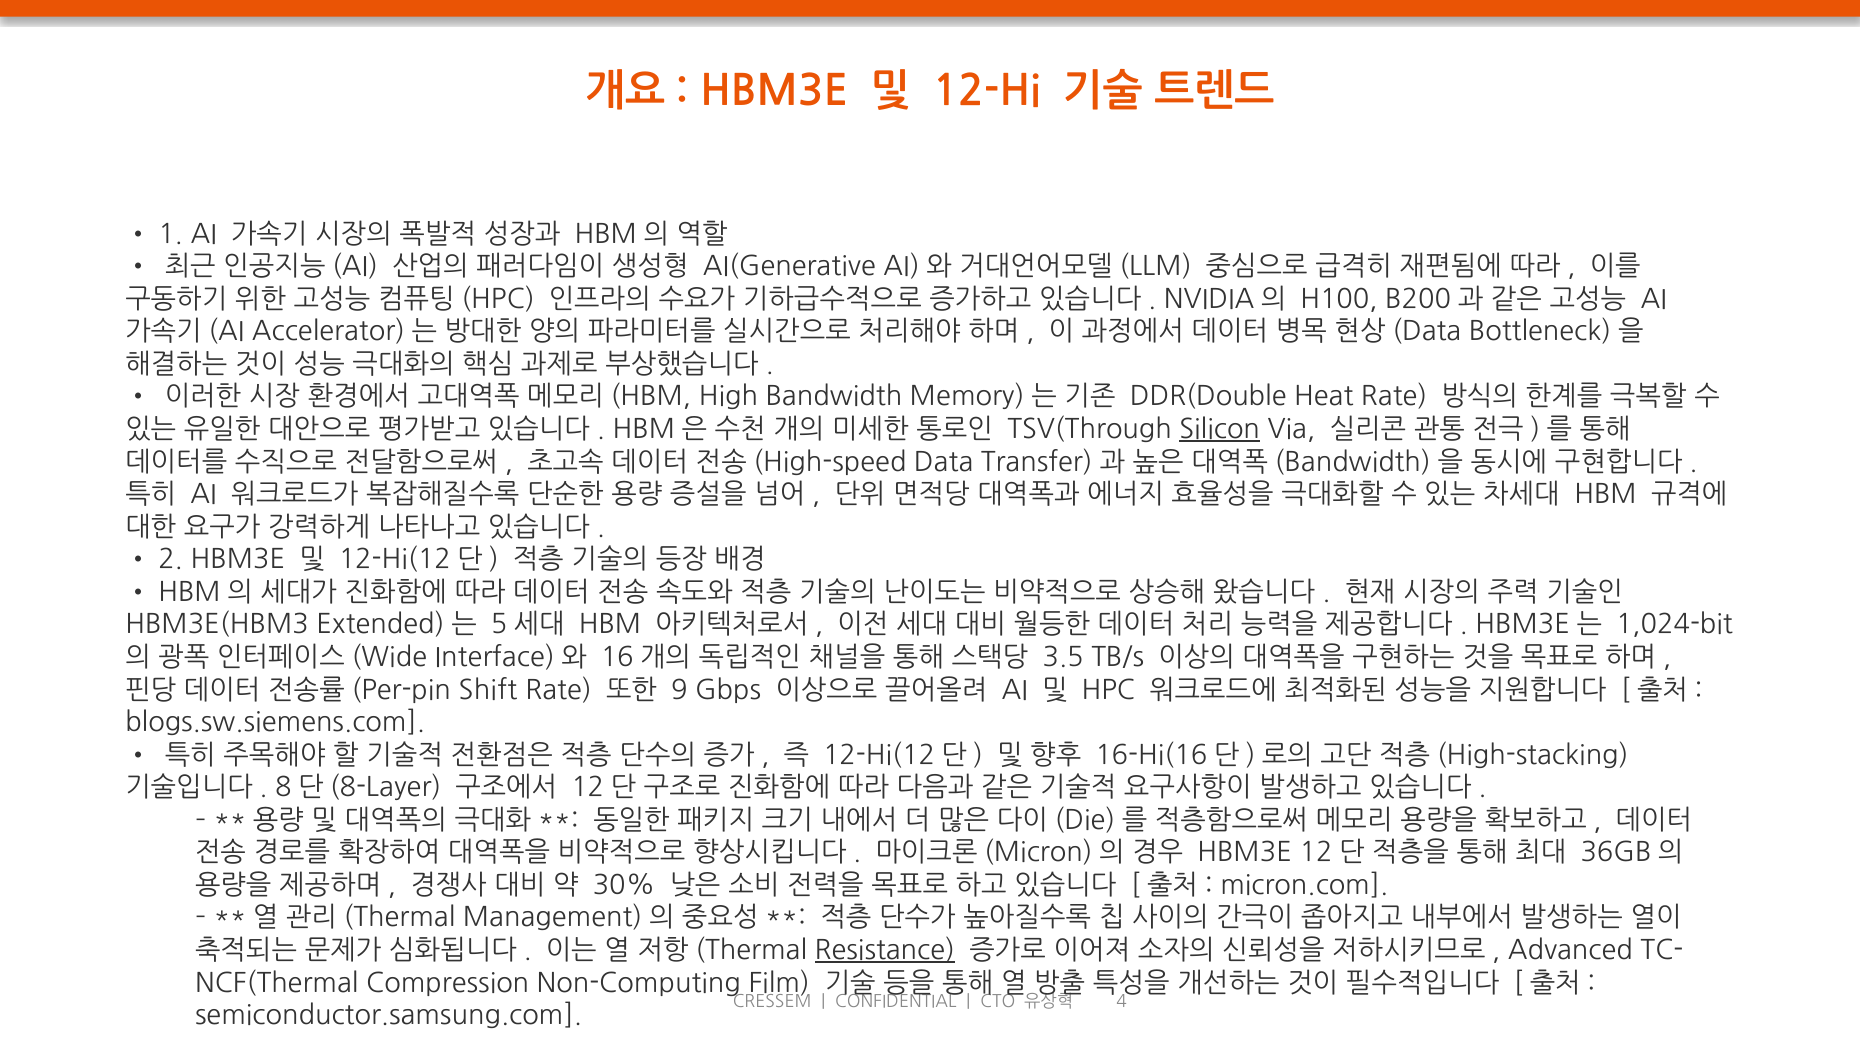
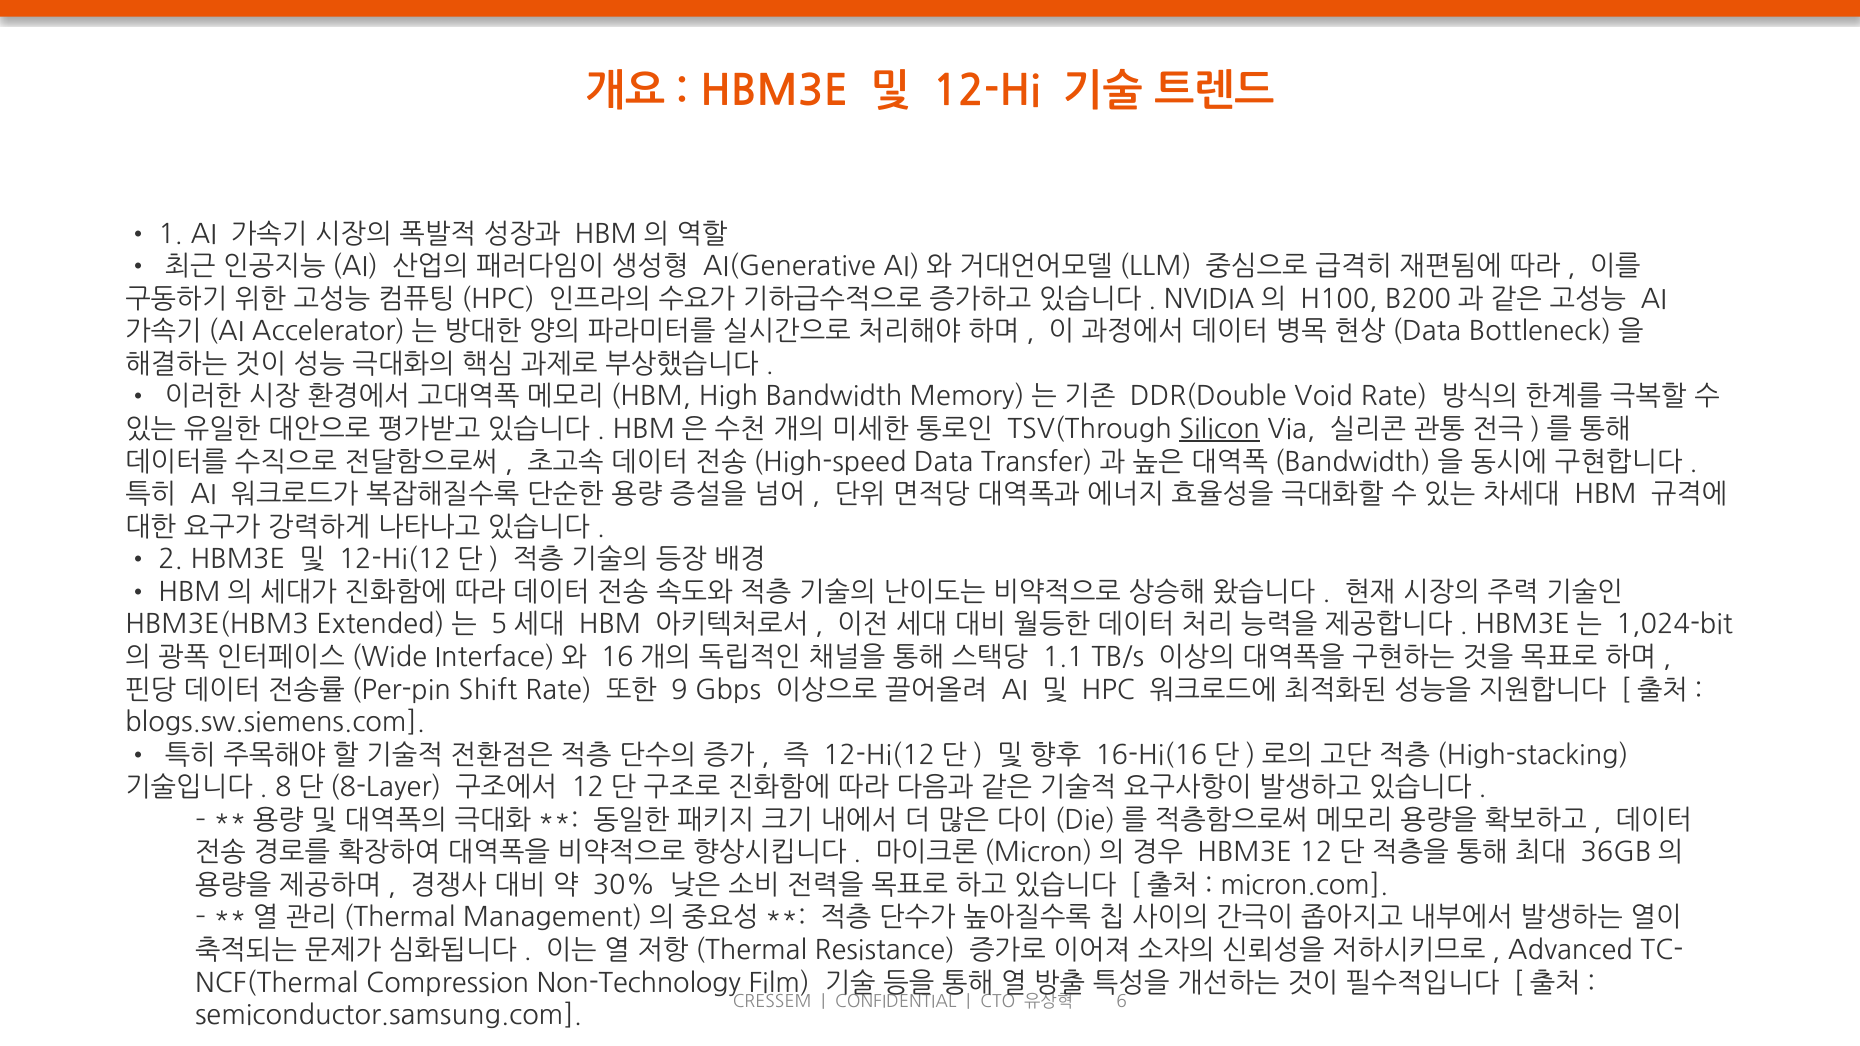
Heat: Heat -> Void
3.5: 3.5 -> 1.1
Resistance underline: present -> none
Non-Computing: Non-Computing -> Non-Technology
4: 4 -> 6
